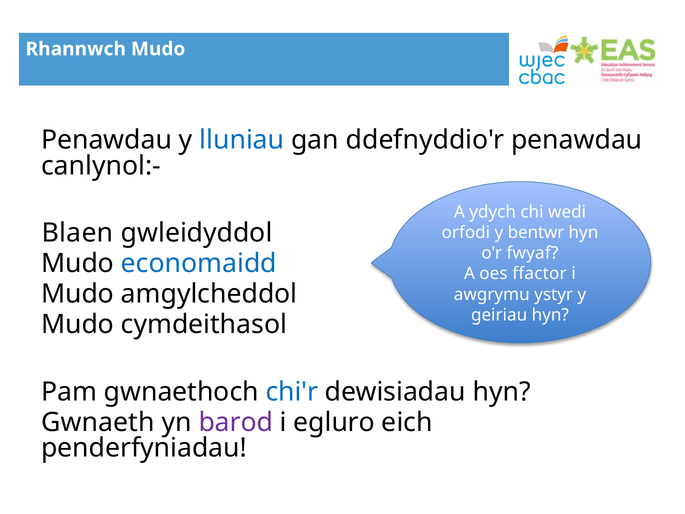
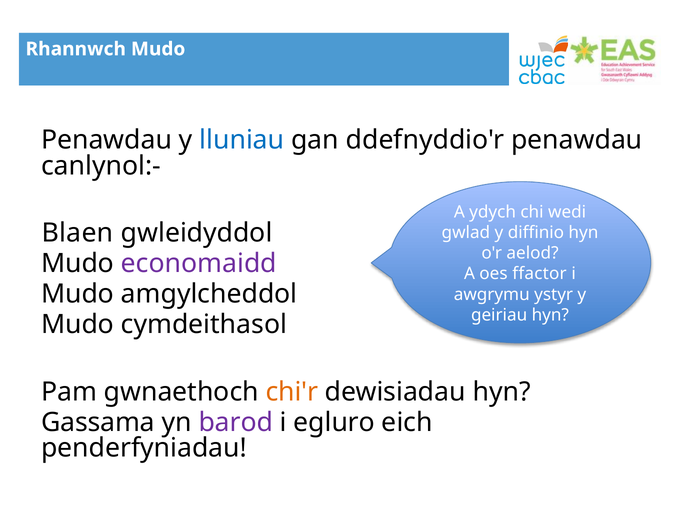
orfodi: orfodi -> gwlad
bentwr: bentwr -> diffinio
fwyaf: fwyaf -> aelod
economaidd colour: blue -> purple
chi'r colour: blue -> orange
Gwnaeth: Gwnaeth -> Gassama
